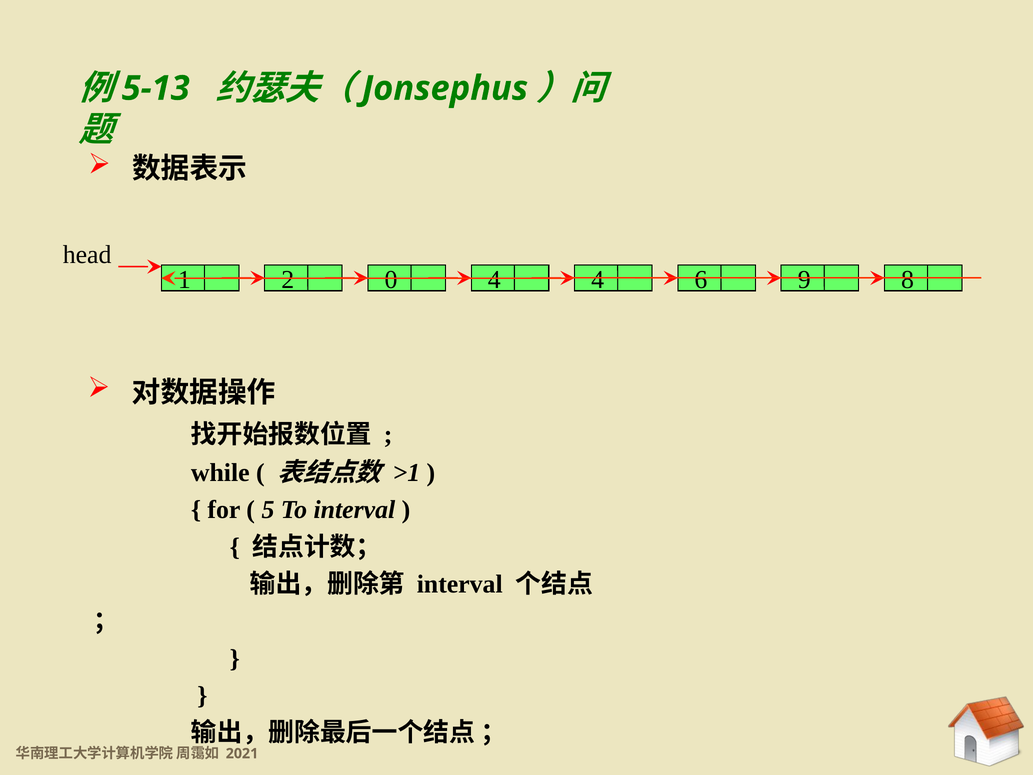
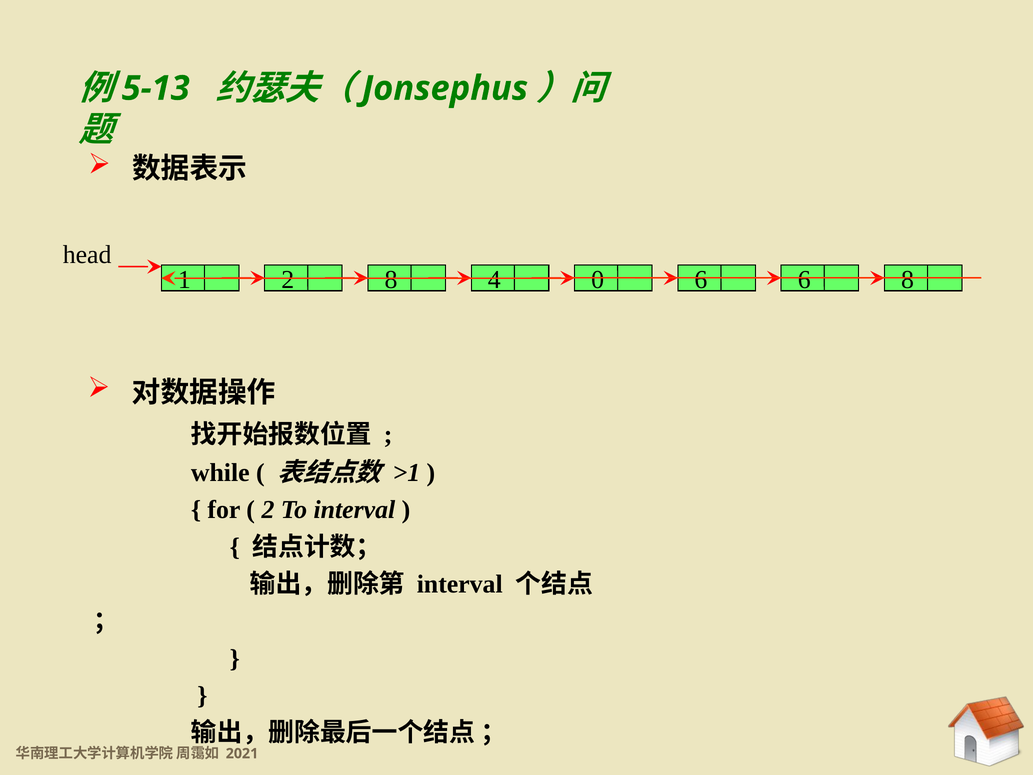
2 0: 0 -> 8
4 4: 4 -> 0
6 9: 9 -> 6
5 at (268, 510): 5 -> 2
